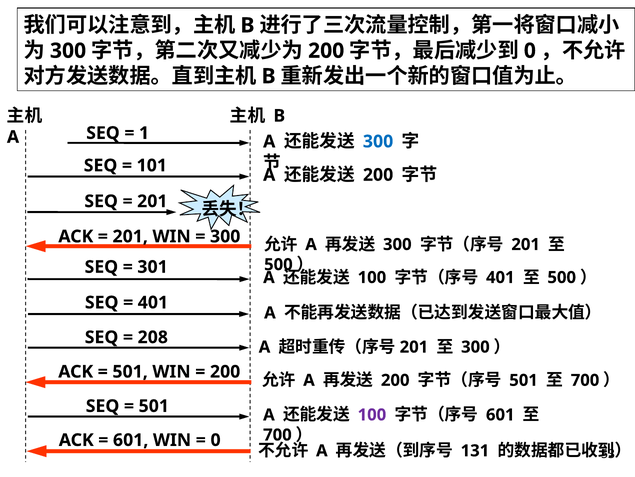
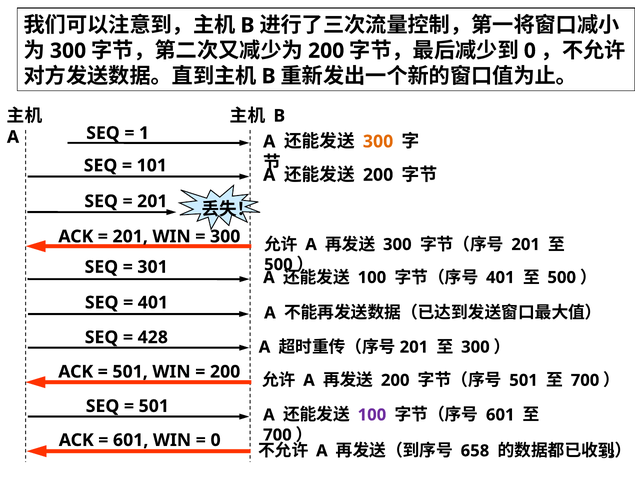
300 at (378, 141) colour: blue -> orange
208: 208 -> 428
131: 131 -> 658
